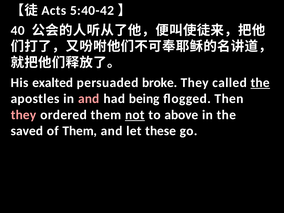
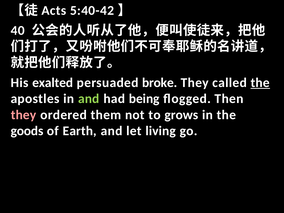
and at (89, 99) colour: pink -> light green
not underline: present -> none
above: above -> grows
saved: saved -> goods
of Them: Them -> Earth
these: these -> living
